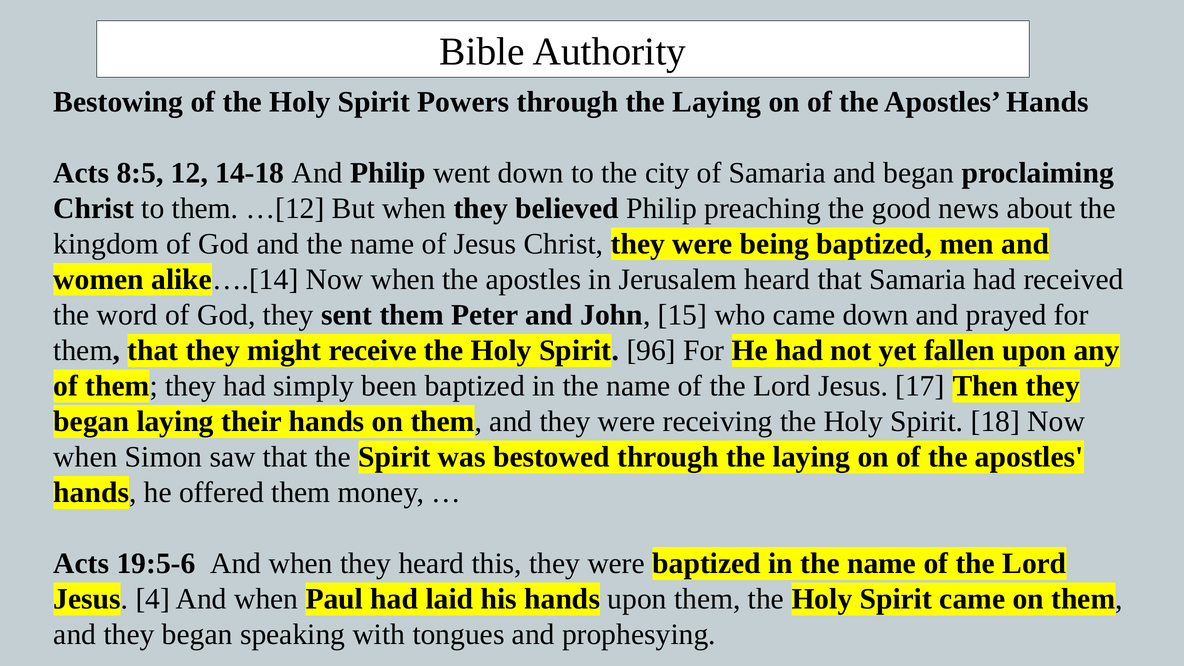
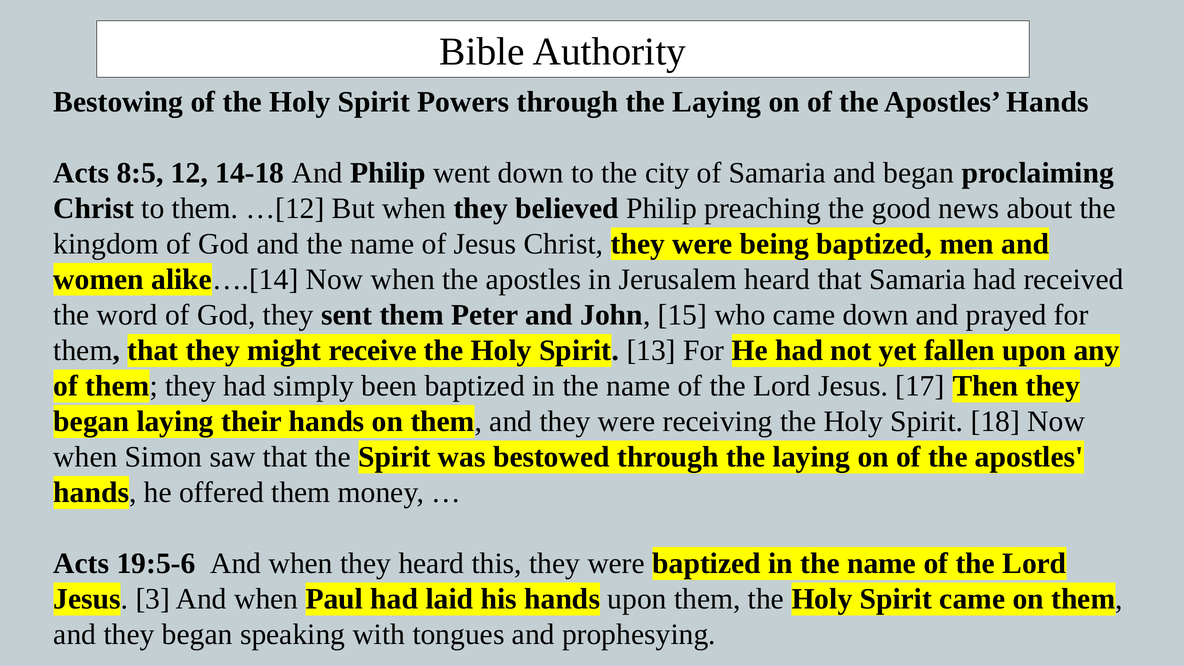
96: 96 -> 13
4: 4 -> 3
